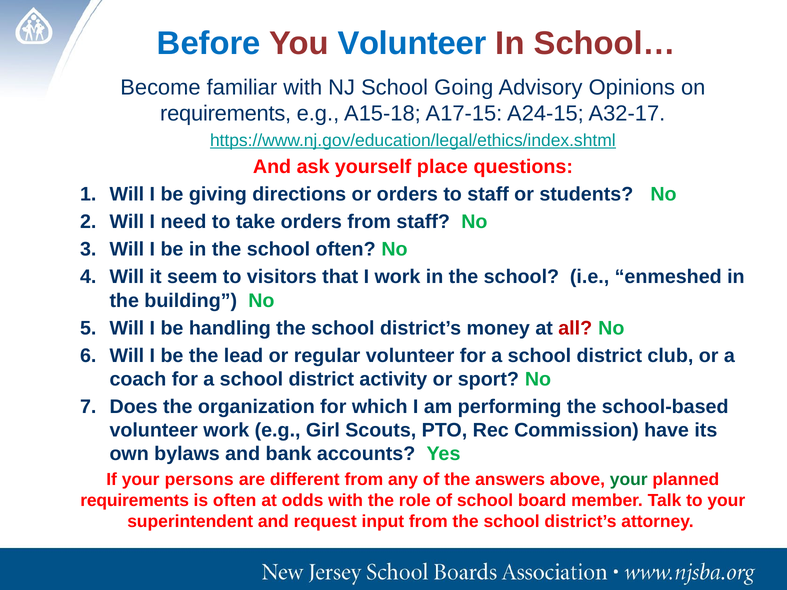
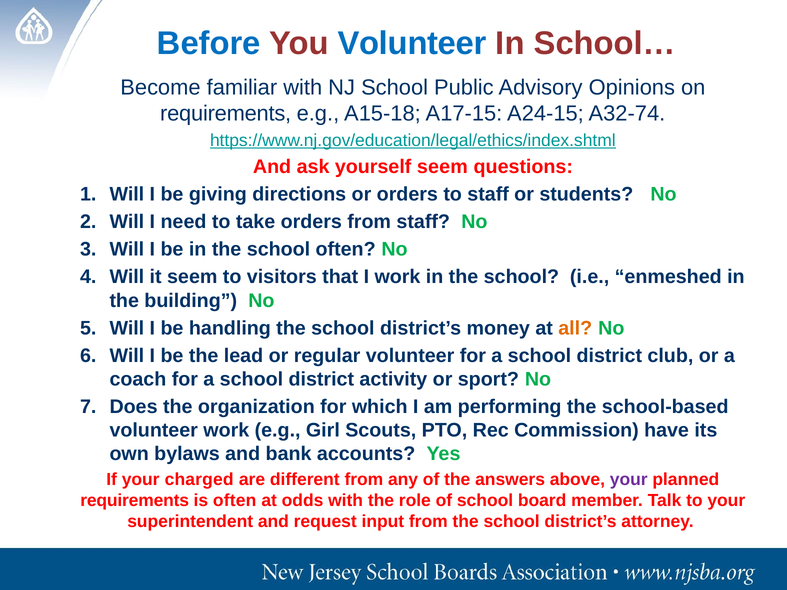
Going: Going -> Public
A32-17: A32-17 -> A32-74
yourself place: place -> seem
all colour: red -> orange
persons: persons -> charged
your at (629, 480) colour: green -> purple
